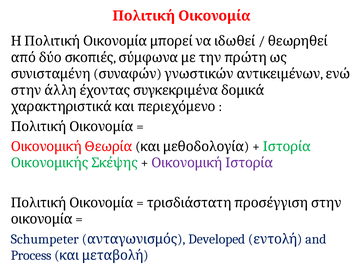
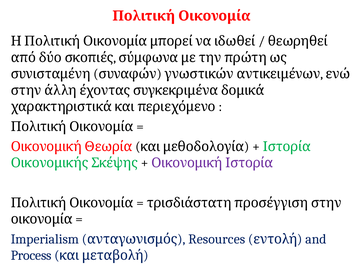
Schumpeter: Schumpeter -> Imperialism
Developed: Developed -> Resources
